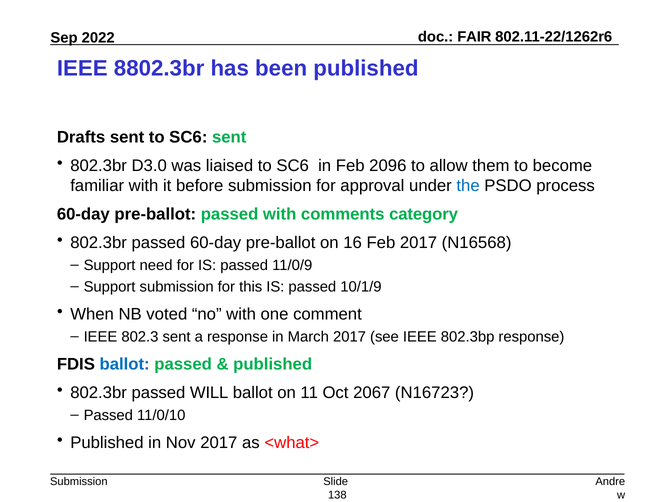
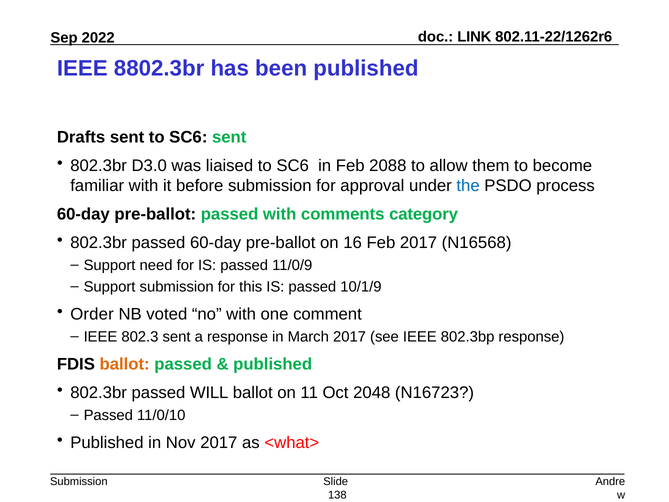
FAIR: FAIR -> LINK
2096: 2096 -> 2088
When: When -> Order
ballot at (125, 364) colour: blue -> orange
2067: 2067 -> 2048
